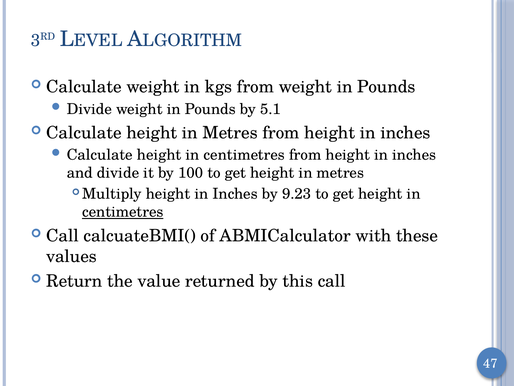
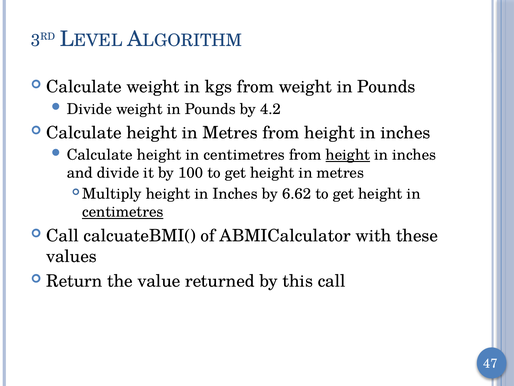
5.1: 5.1 -> 4.2
height at (348, 155) underline: none -> present
9.23: 9.23 -> 6.62
